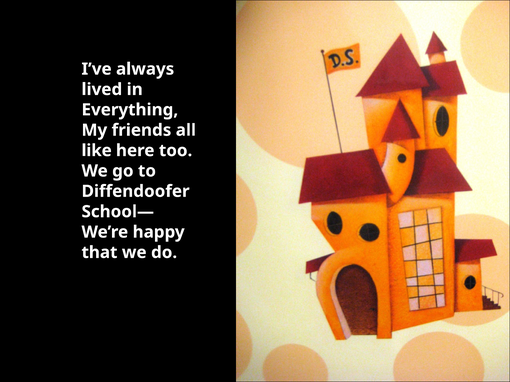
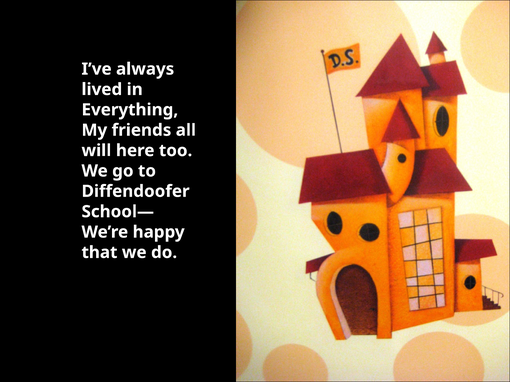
like: like -> will
